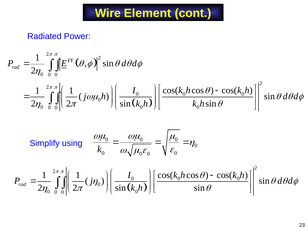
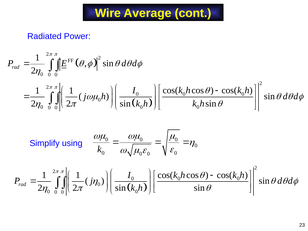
Element: Element -> Average
